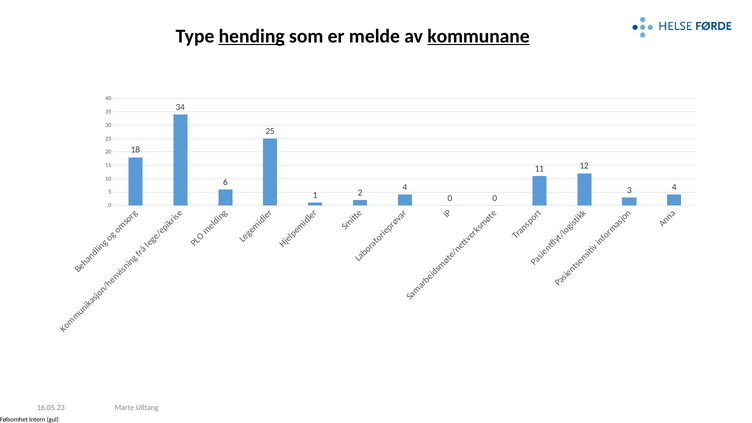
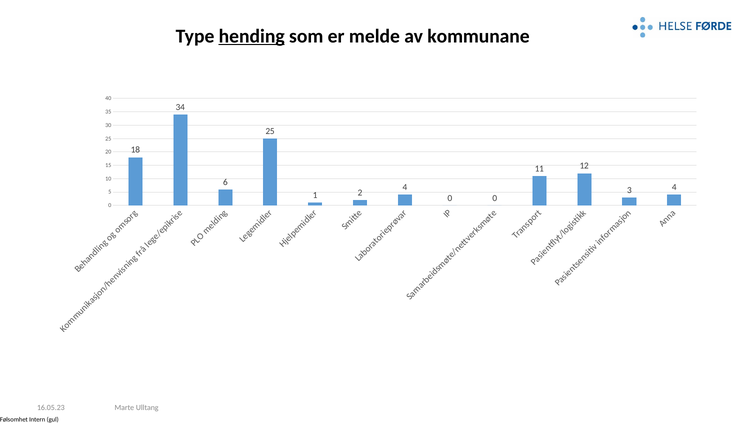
kommunane underline: present -> none
